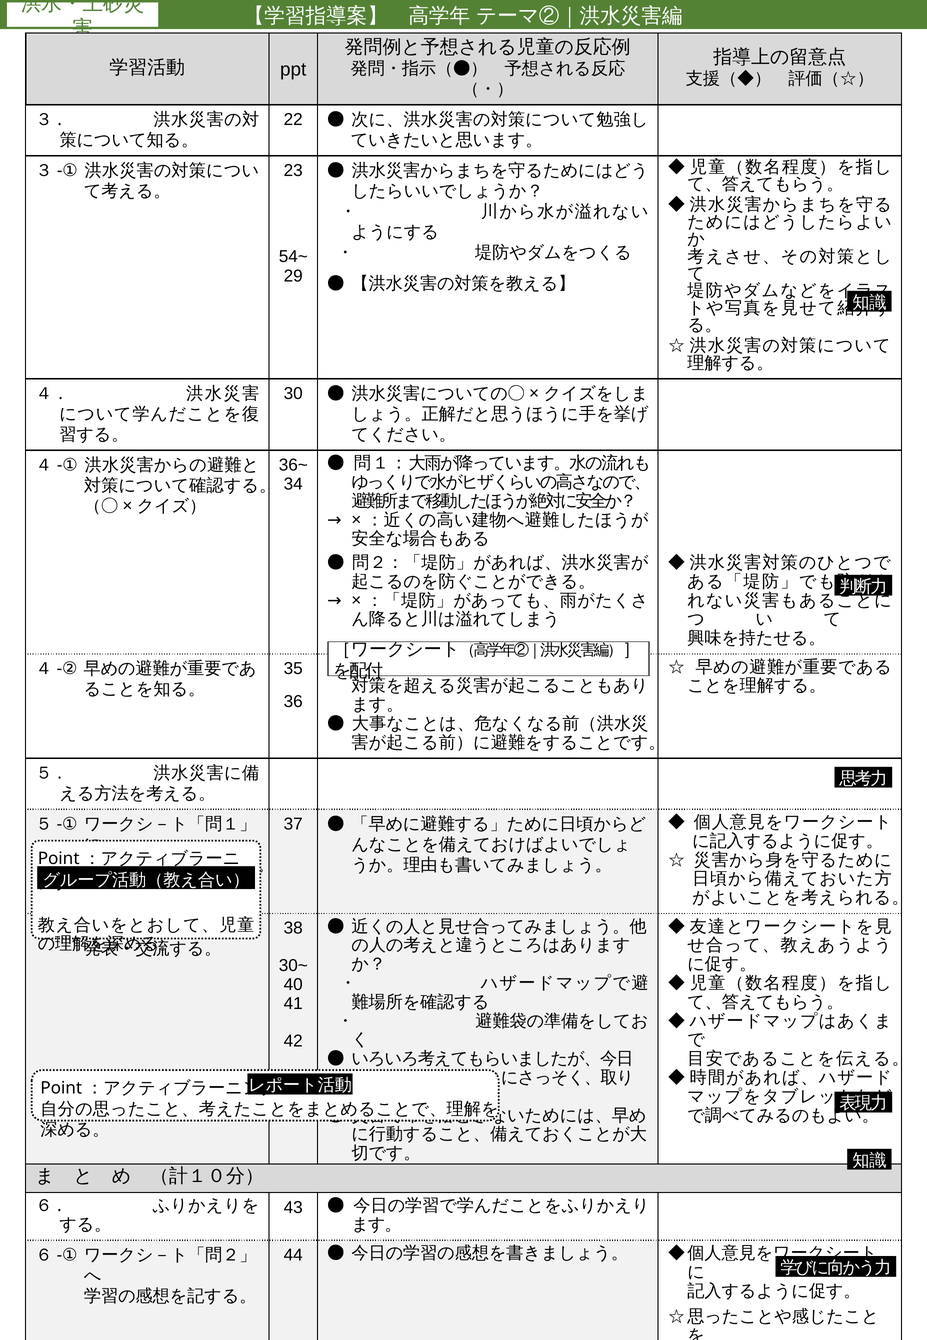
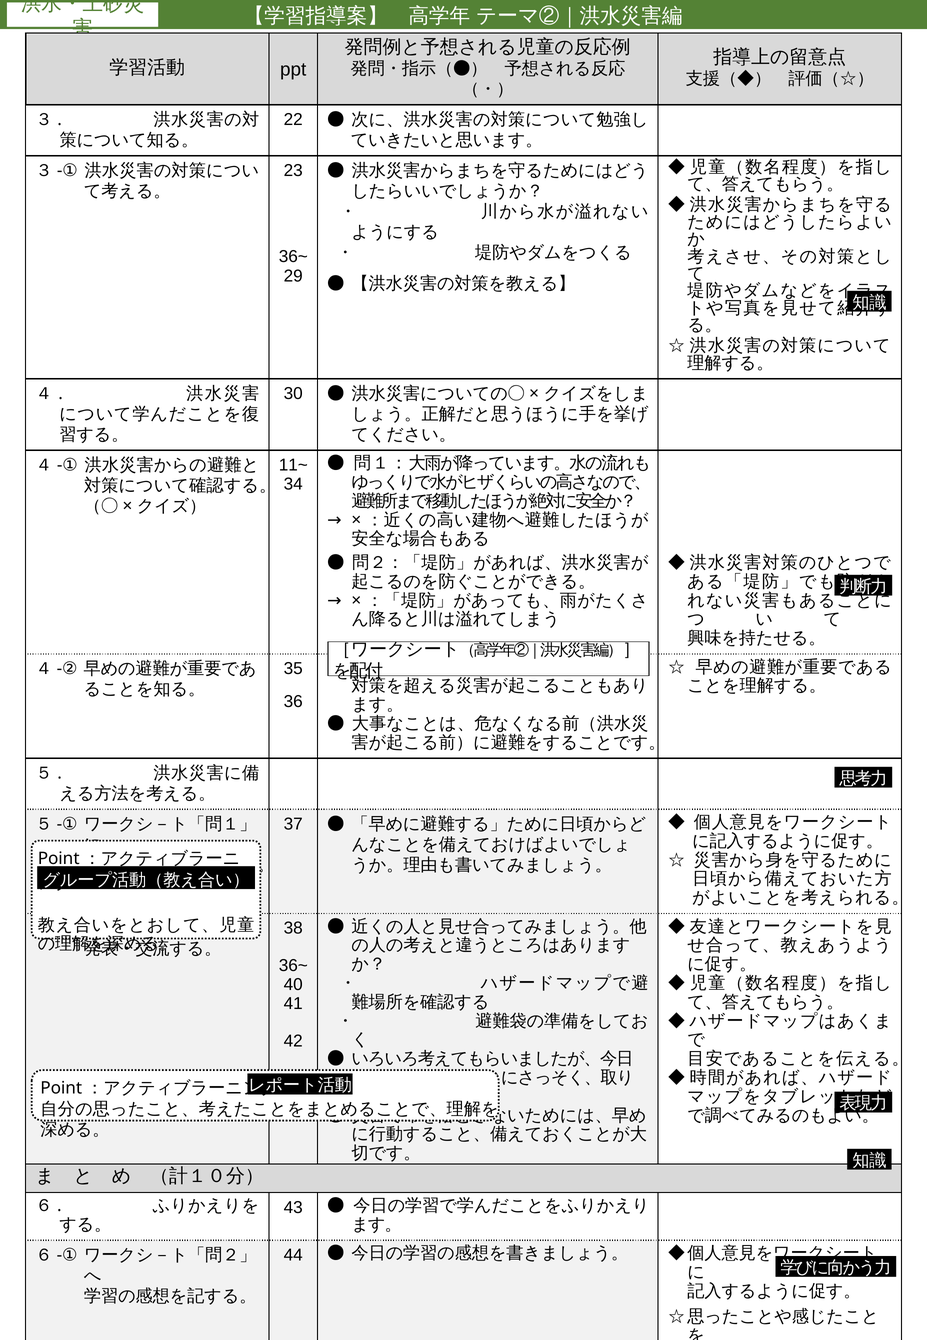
54~ at (293, 257): 54~ -> 36~
36~: 36~ -> 11~
30~ at (293, 965): 30~ -> 36~
